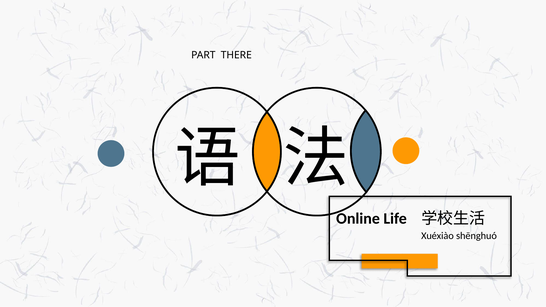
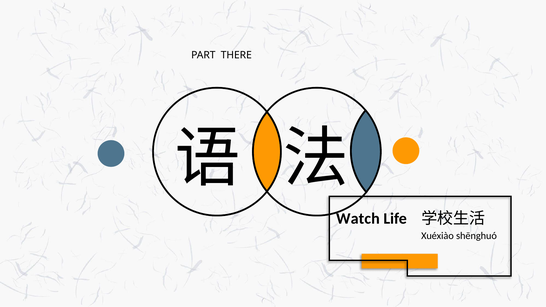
Online: Online -> Watch
